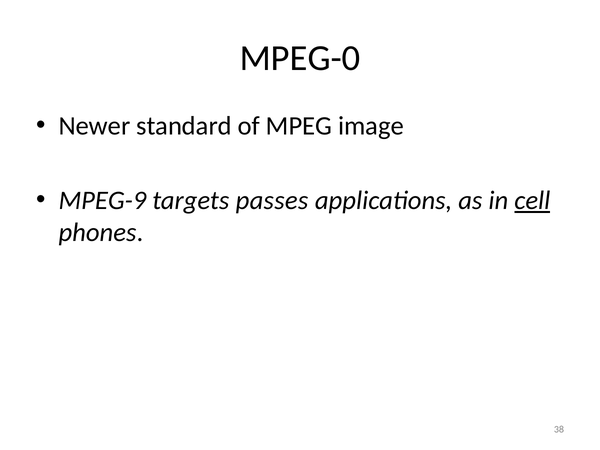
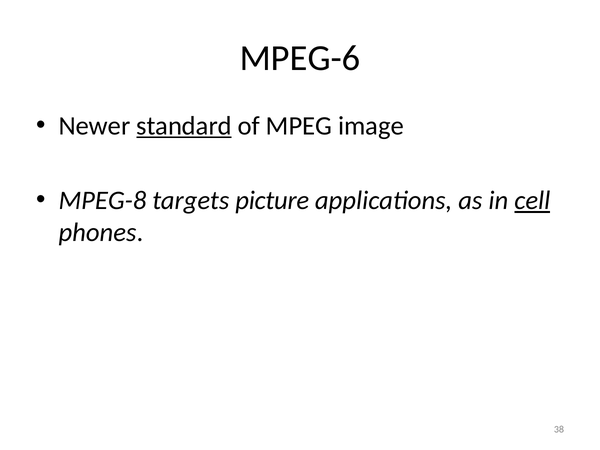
MPEG-0: MPEG-0 -> MPEG-6
standard underline: none -> present
MPEG-9: MPEG-9 -> MPEG-8
passes: passes -> picture
